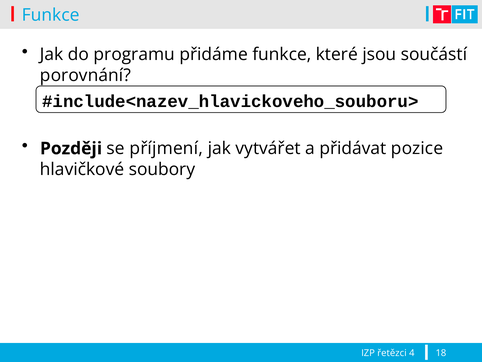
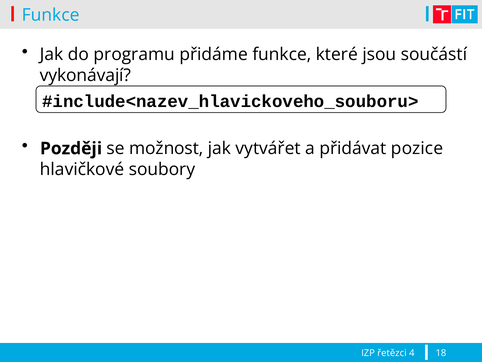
porovnání: porovnání -> vykonávají
příjmení: příjmení -> možnost
